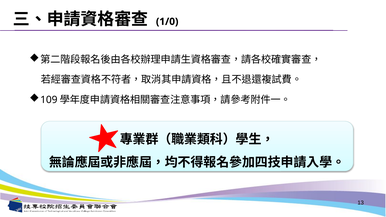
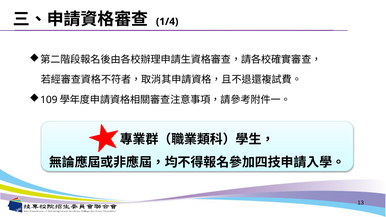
1/0: 1/0 -> 1/4
